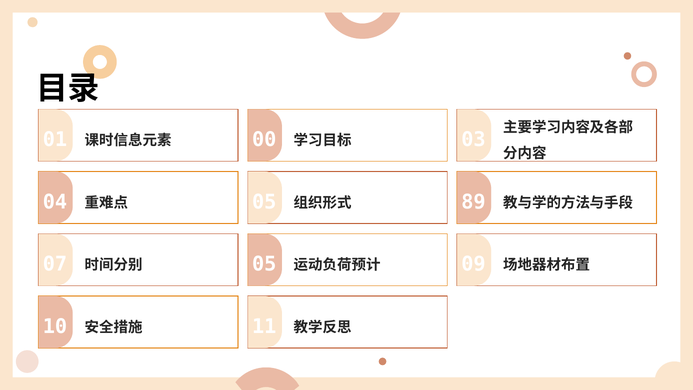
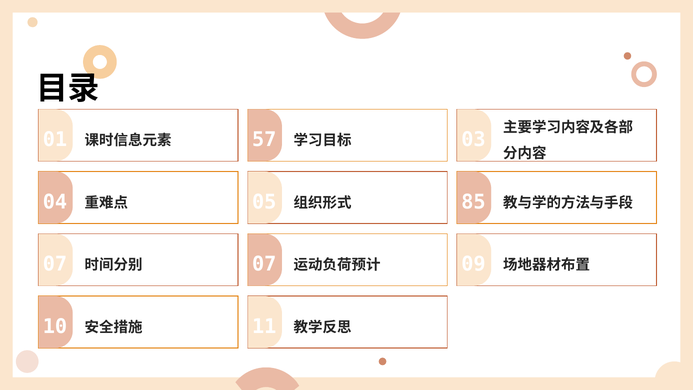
00: 00 -> 57
89: 89 -> 85
05 at (264, 264): 05 -> 07
